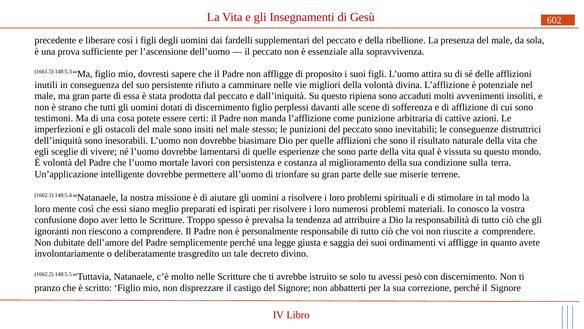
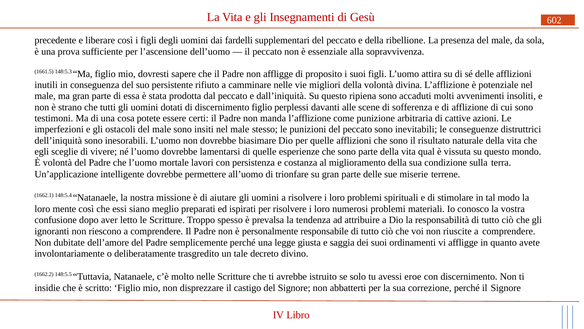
pesò: pesò -> eroe
pranzo: pranzo -> insidie
